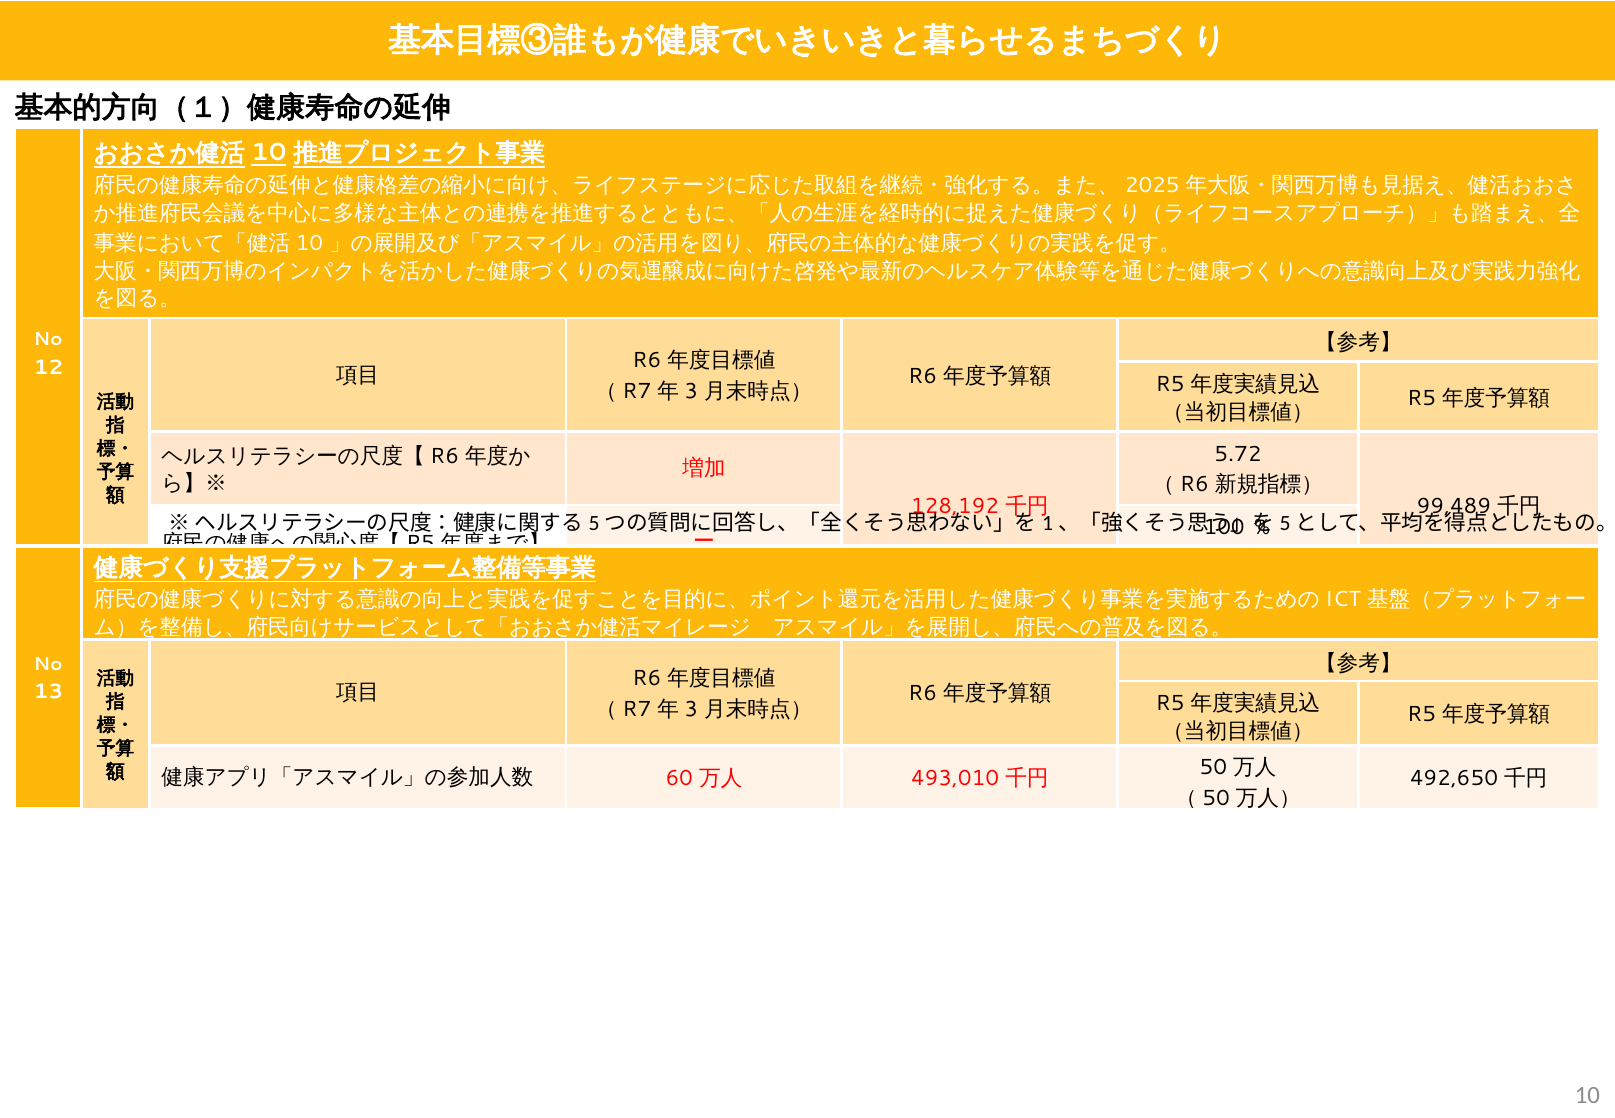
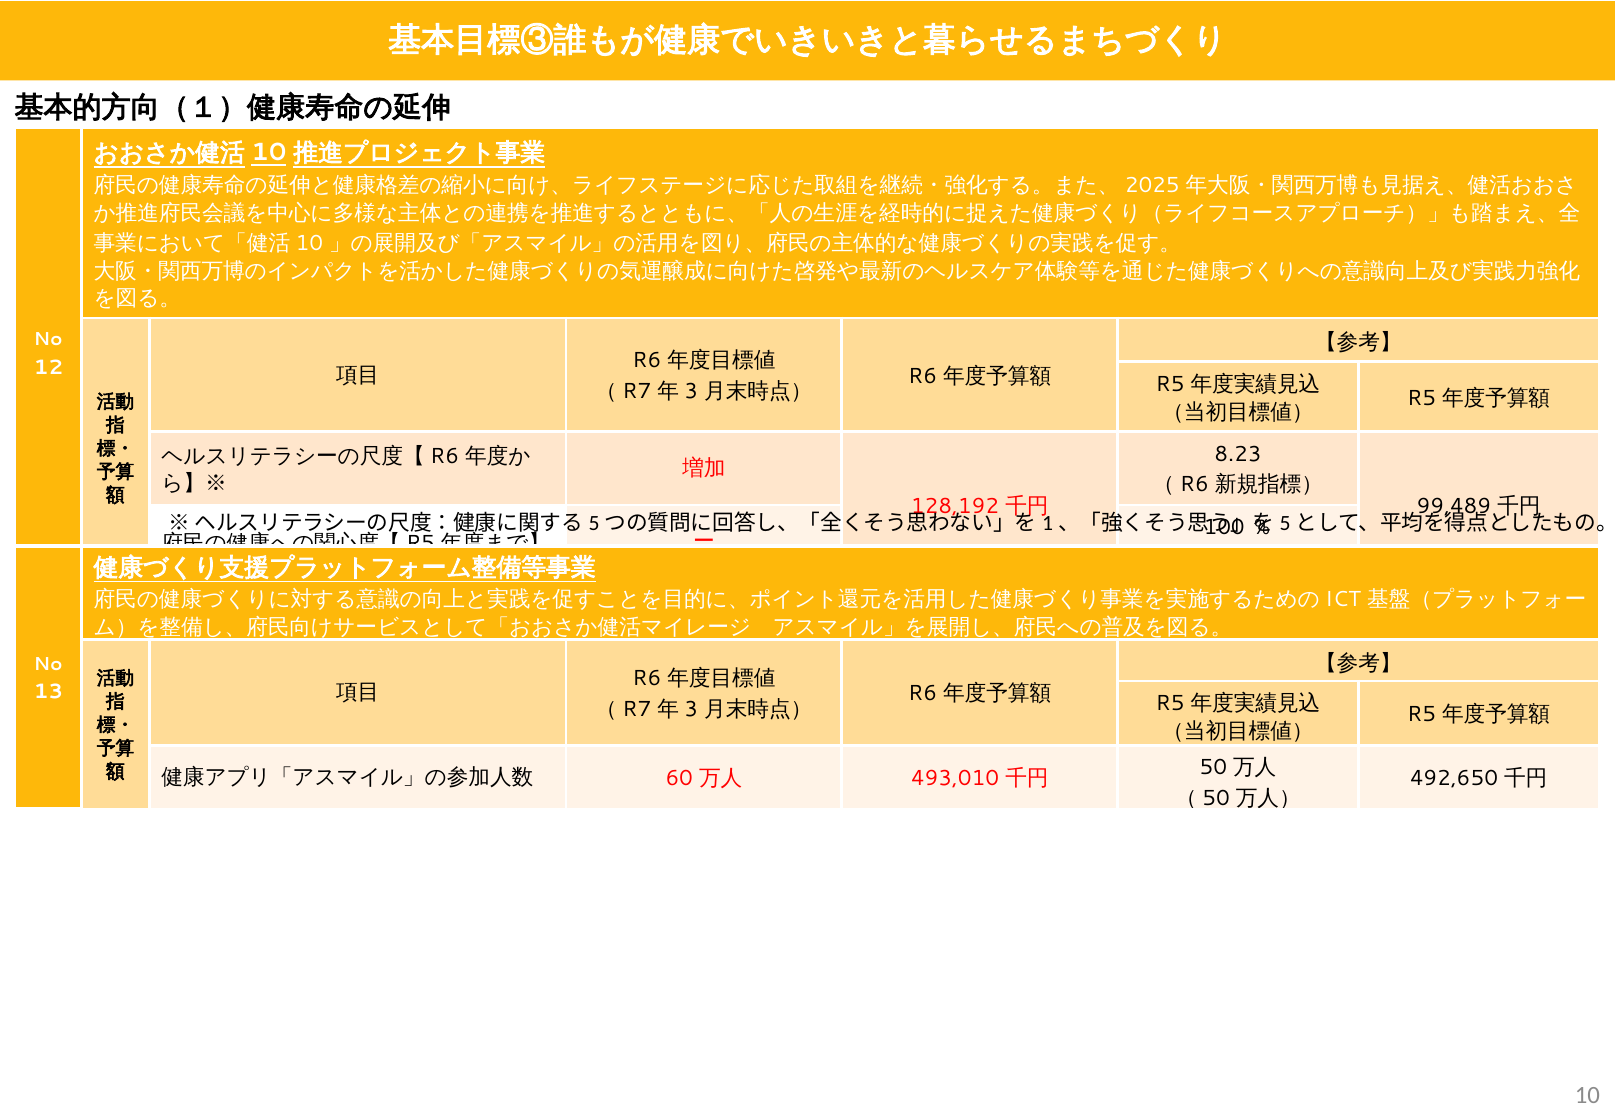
5.72: 5.72 -> 8.23
